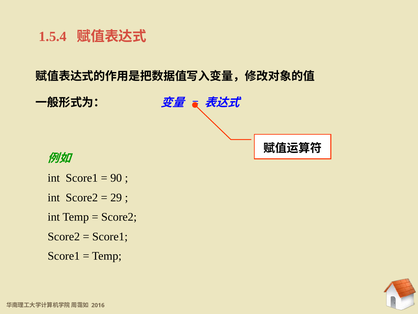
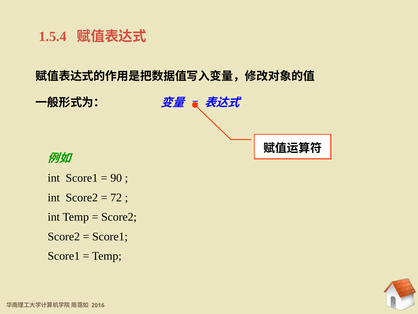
29: 29 -> 72
